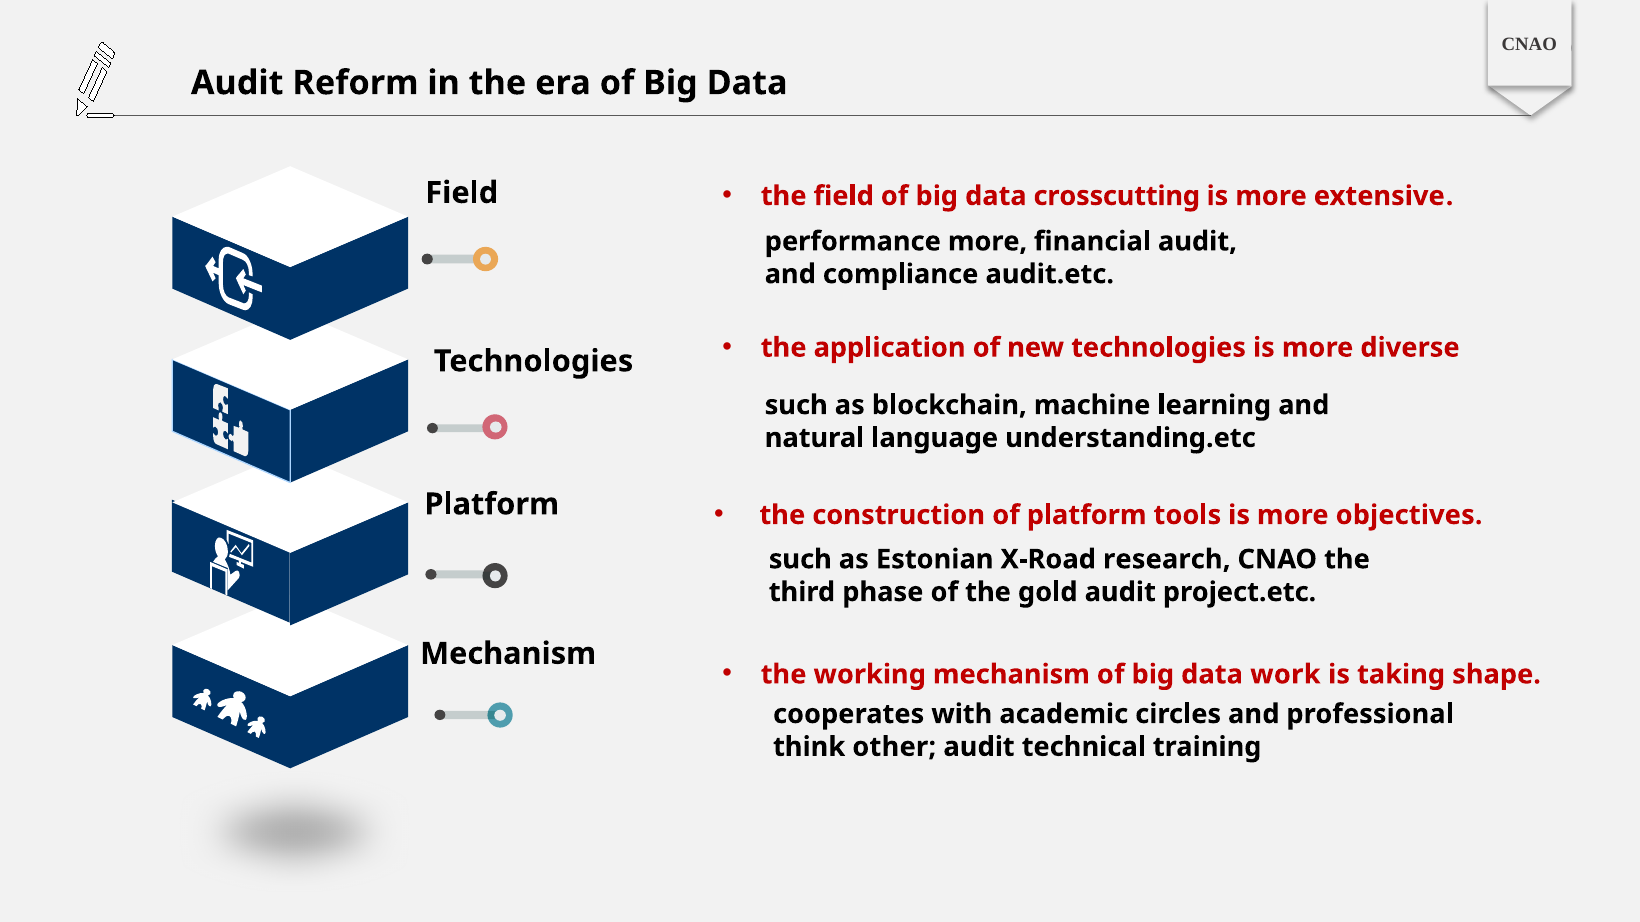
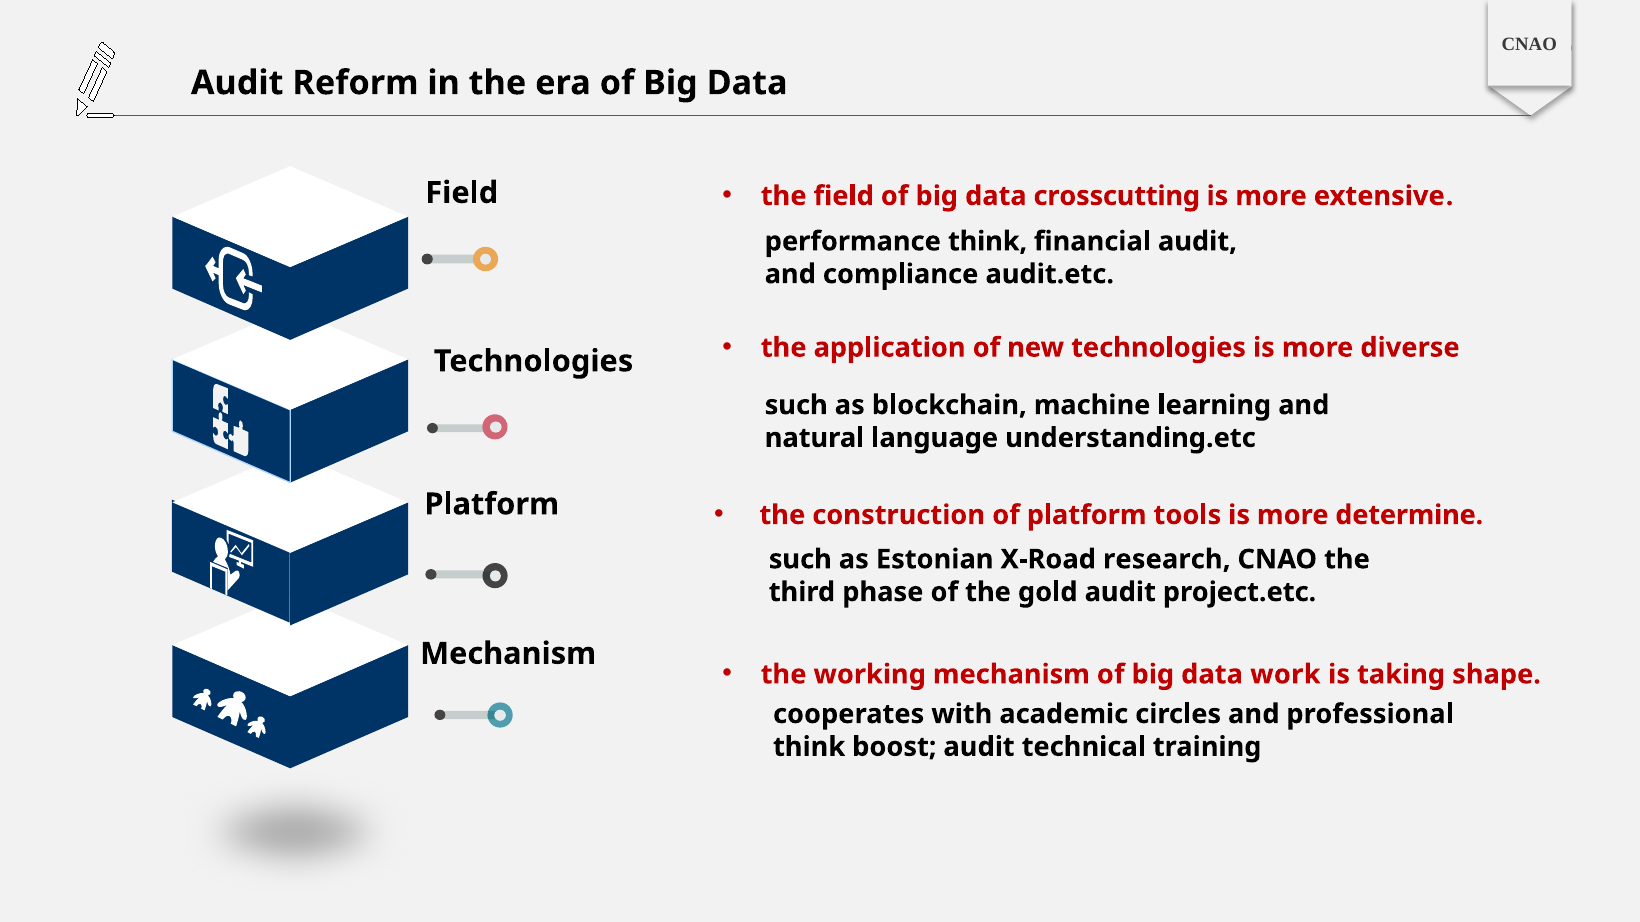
performance more: more -> think
objectives: objectives -> determine
other: other -> boost
